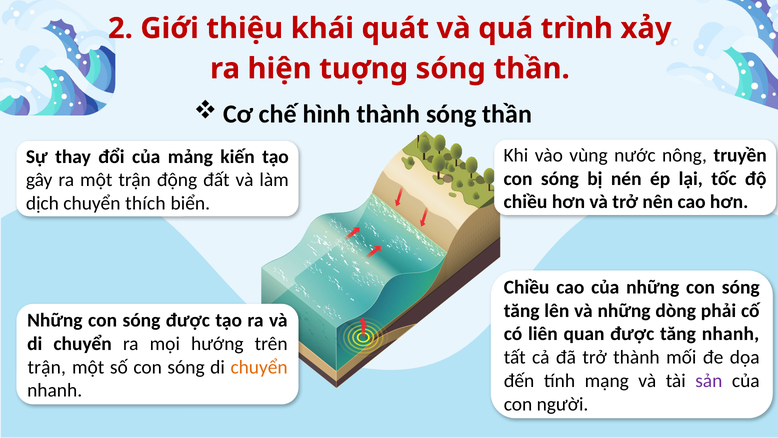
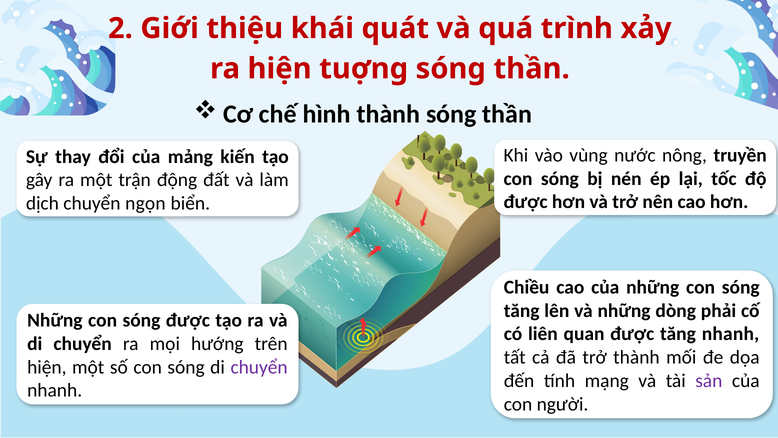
chiều at (525, 202): chiều -> được
thích: thích -> ngọn
trận at (47, 367): trận -> hiện
chuyển at (259, 367) colour: orange -> purple
